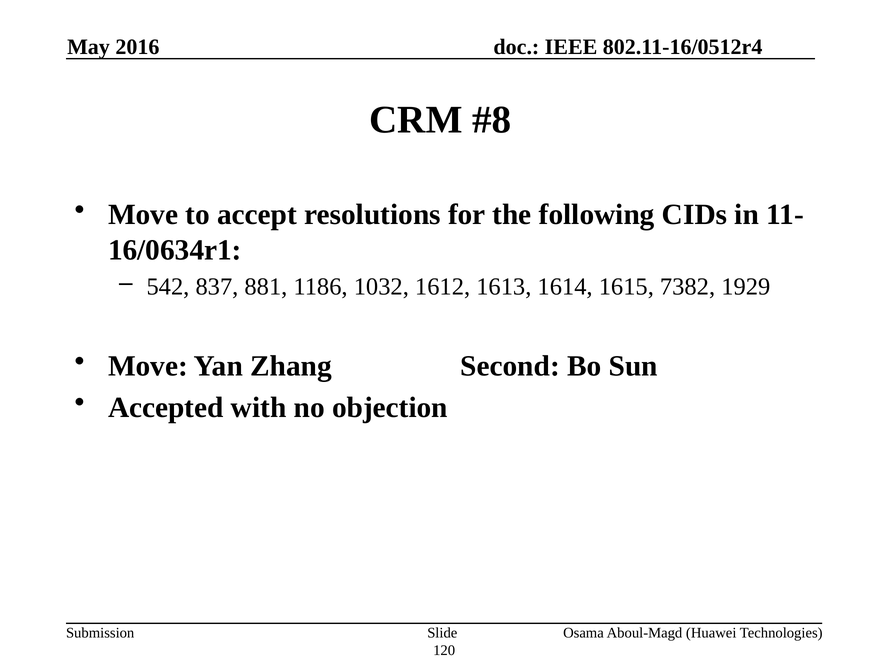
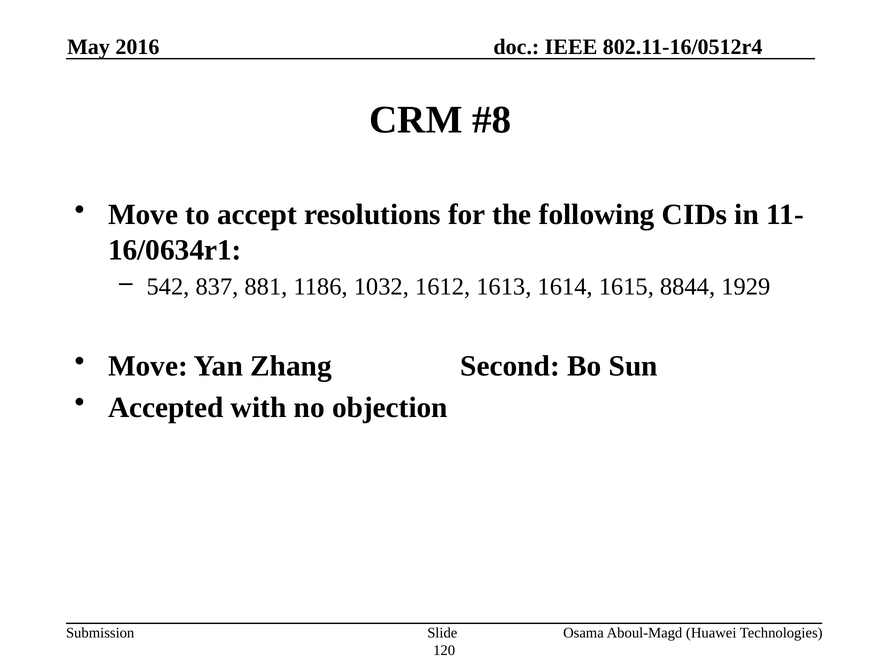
7382: 7382 -> 8844
